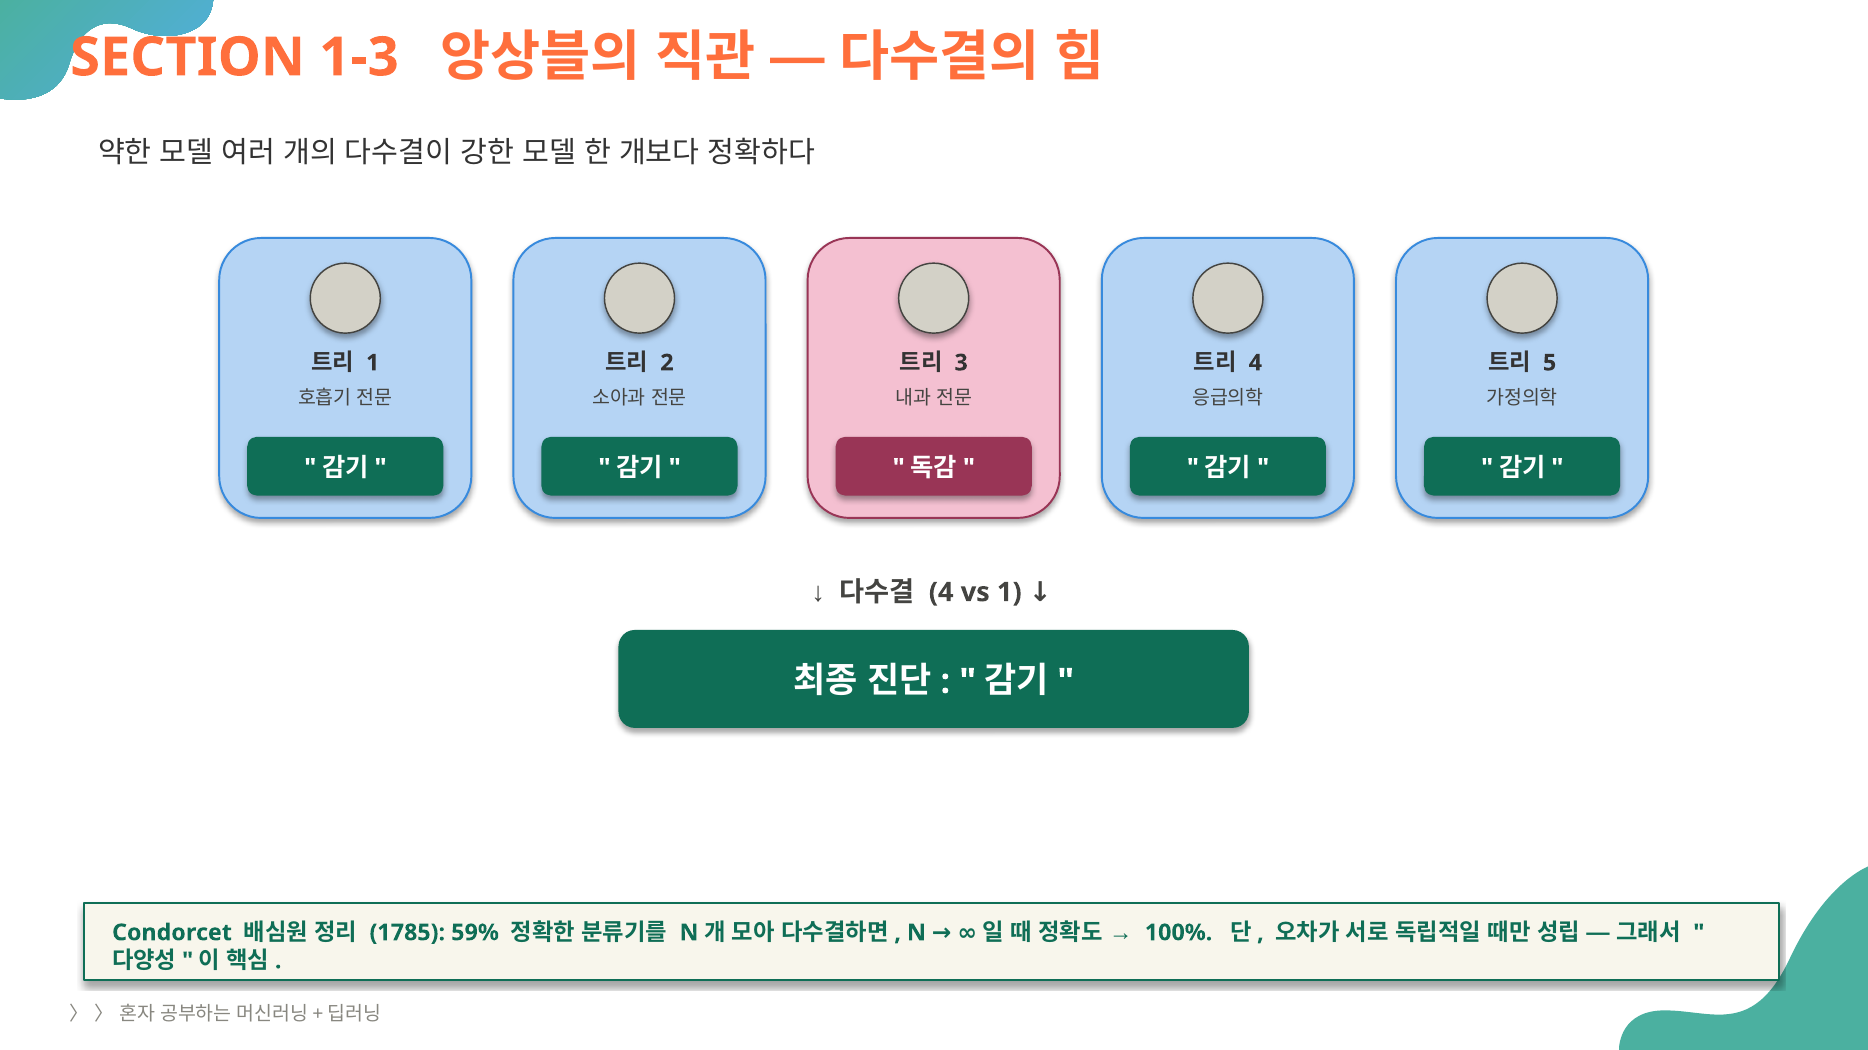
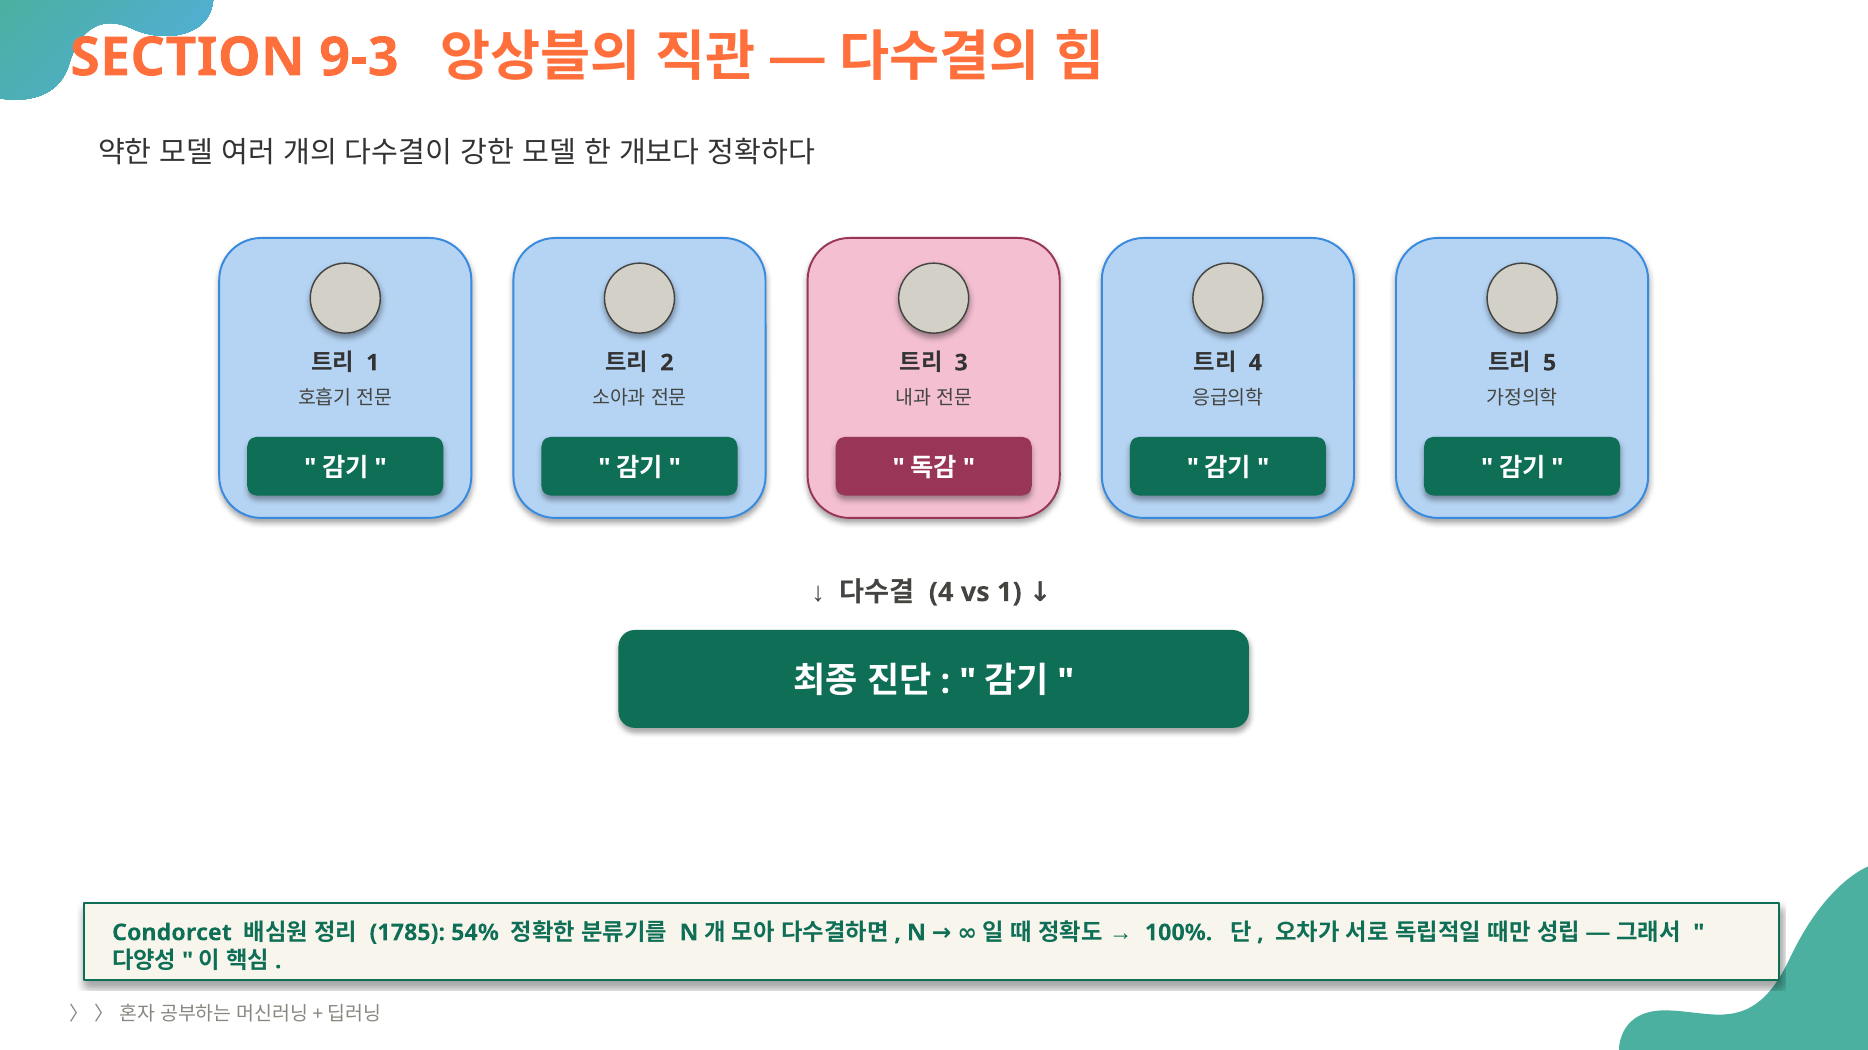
1-3: 1-3 -> 9-3
59%: 59% -> 54%
